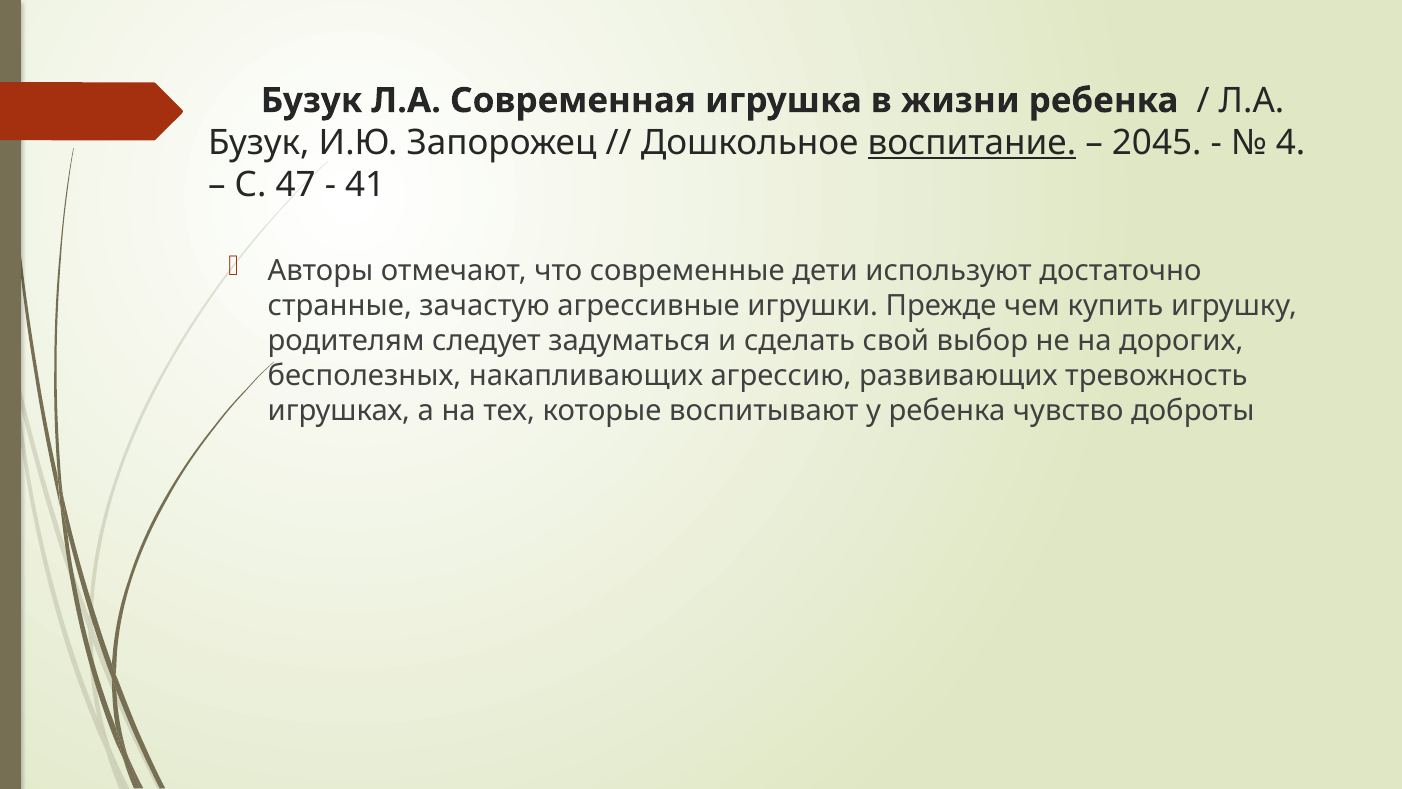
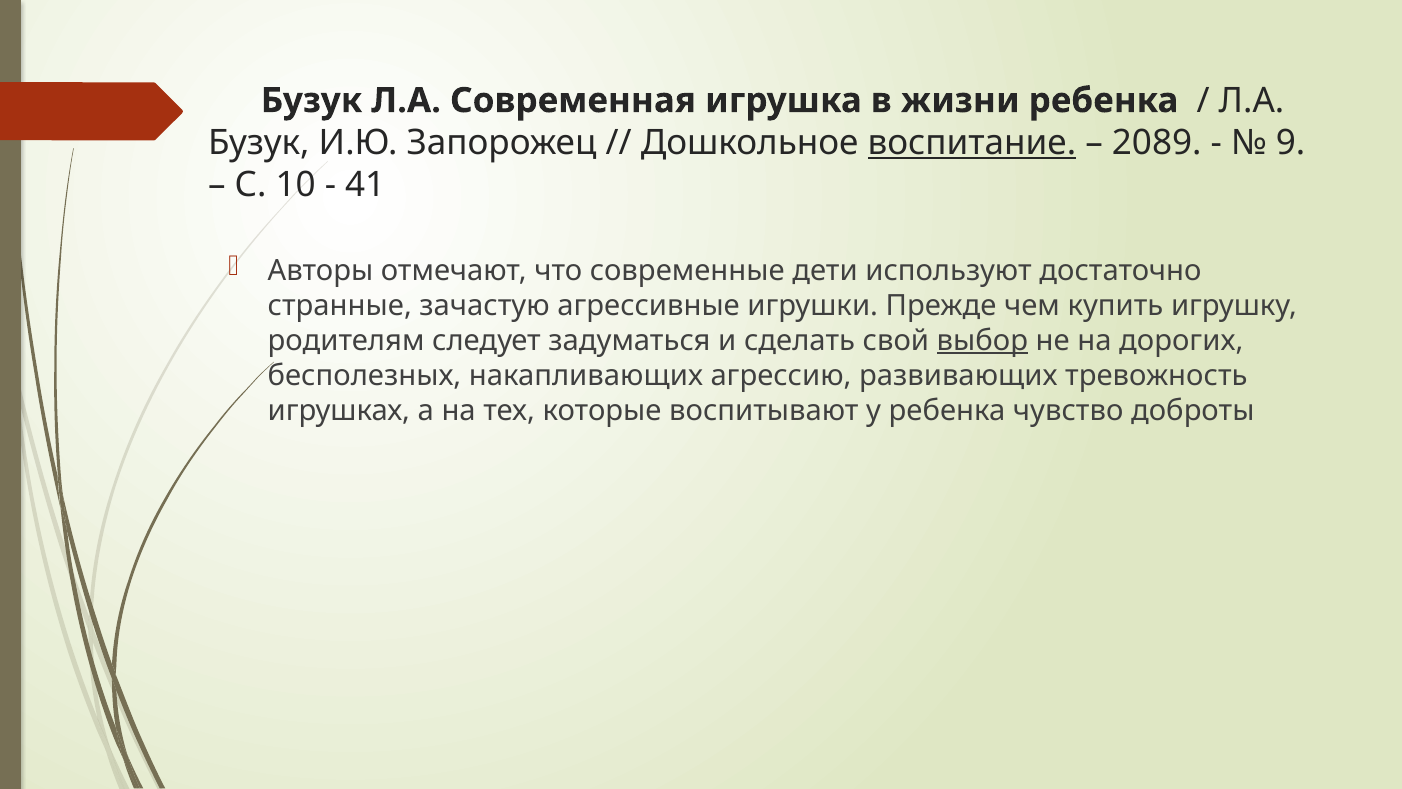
2045: 2045 -> 2089
4: 4 -> 9
47: 47 -> 10
выбор underline: none -> present
